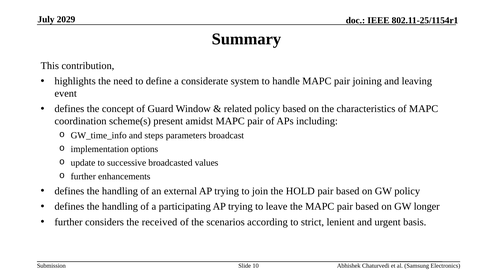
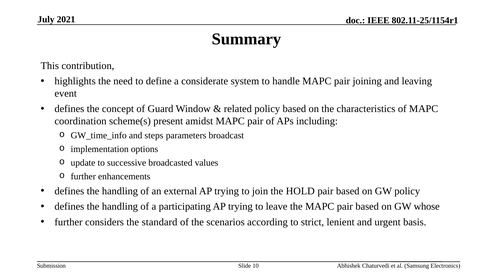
2029: 2029 -> 2021
longer: longer -> whose
received: received -> standard
